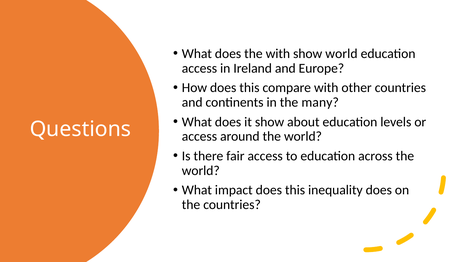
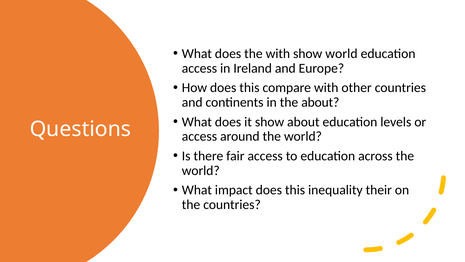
the many: many -> about
inequality does: does -> their
